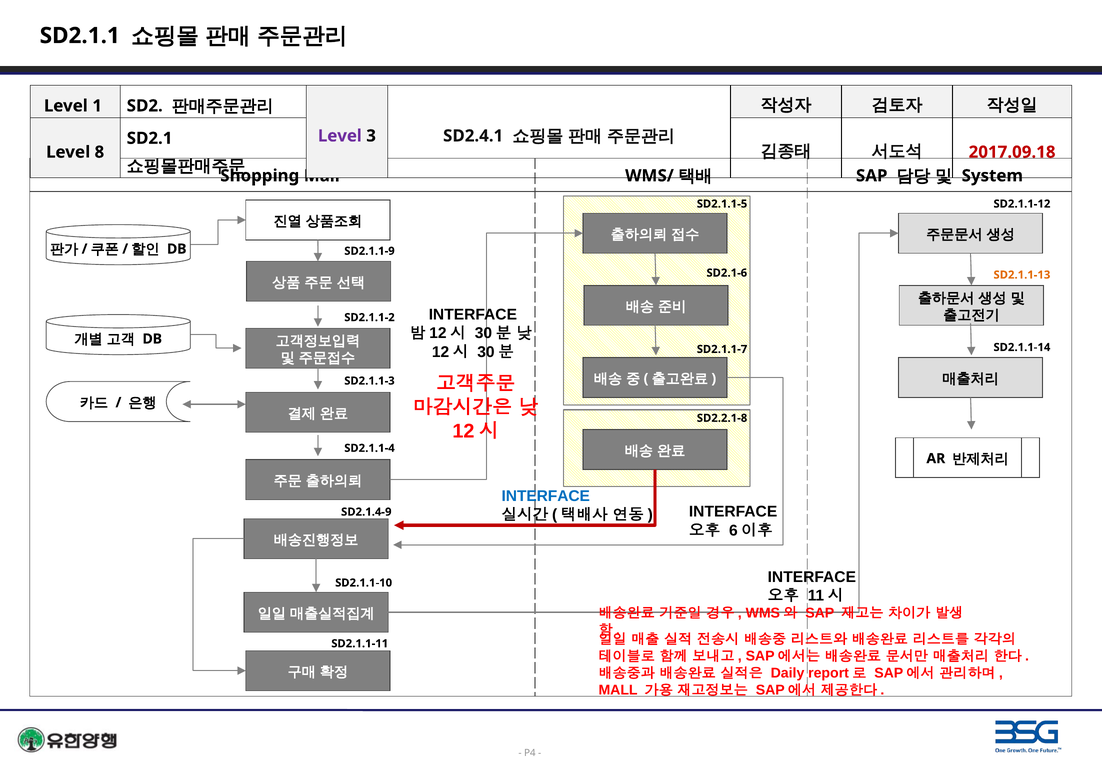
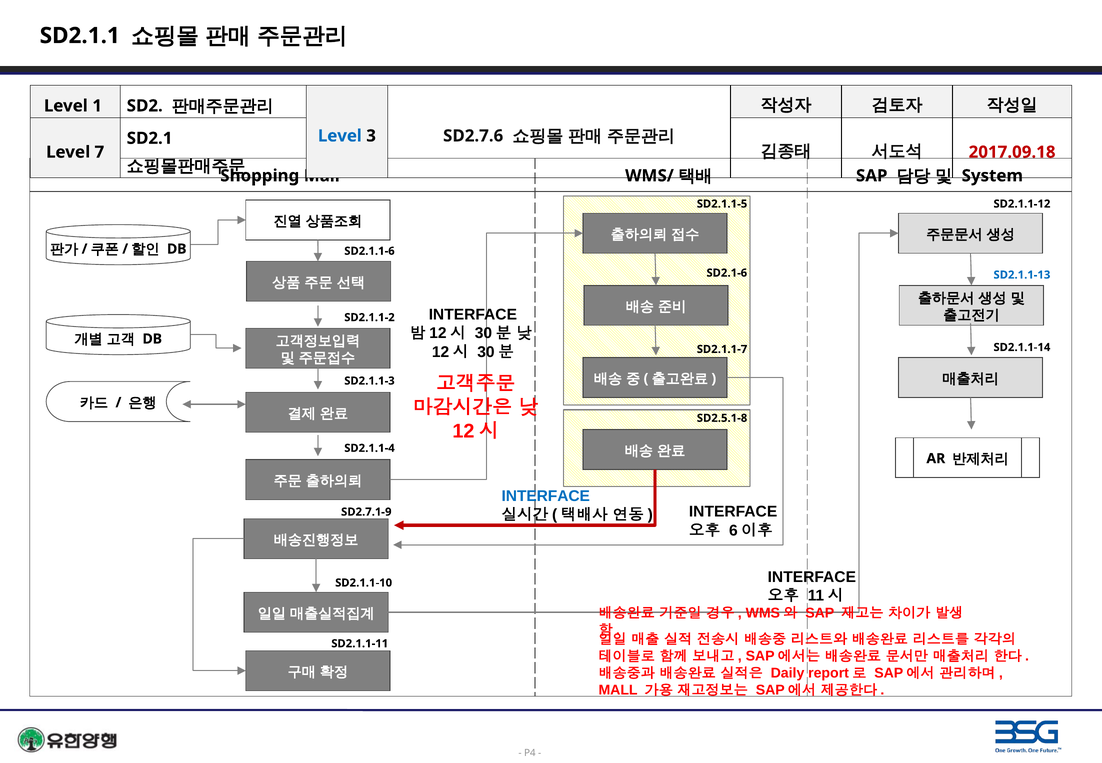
Level at (340, 136) colour: purple -> blue
SD2.4.1: SD2.4.1 -> SD2.7.6
8: 8 -> 7
SD2.1.1-9: SD2.1.1-9 -> SD2.1.1-6
SD2.1.1-13 colour: orange -> blue
SD2.2.1-8: SD2.2.1-8 -> SD2.5.1-8
SD2.1.4-9: SD2.1.4-9 -> SD2.7.1-9
